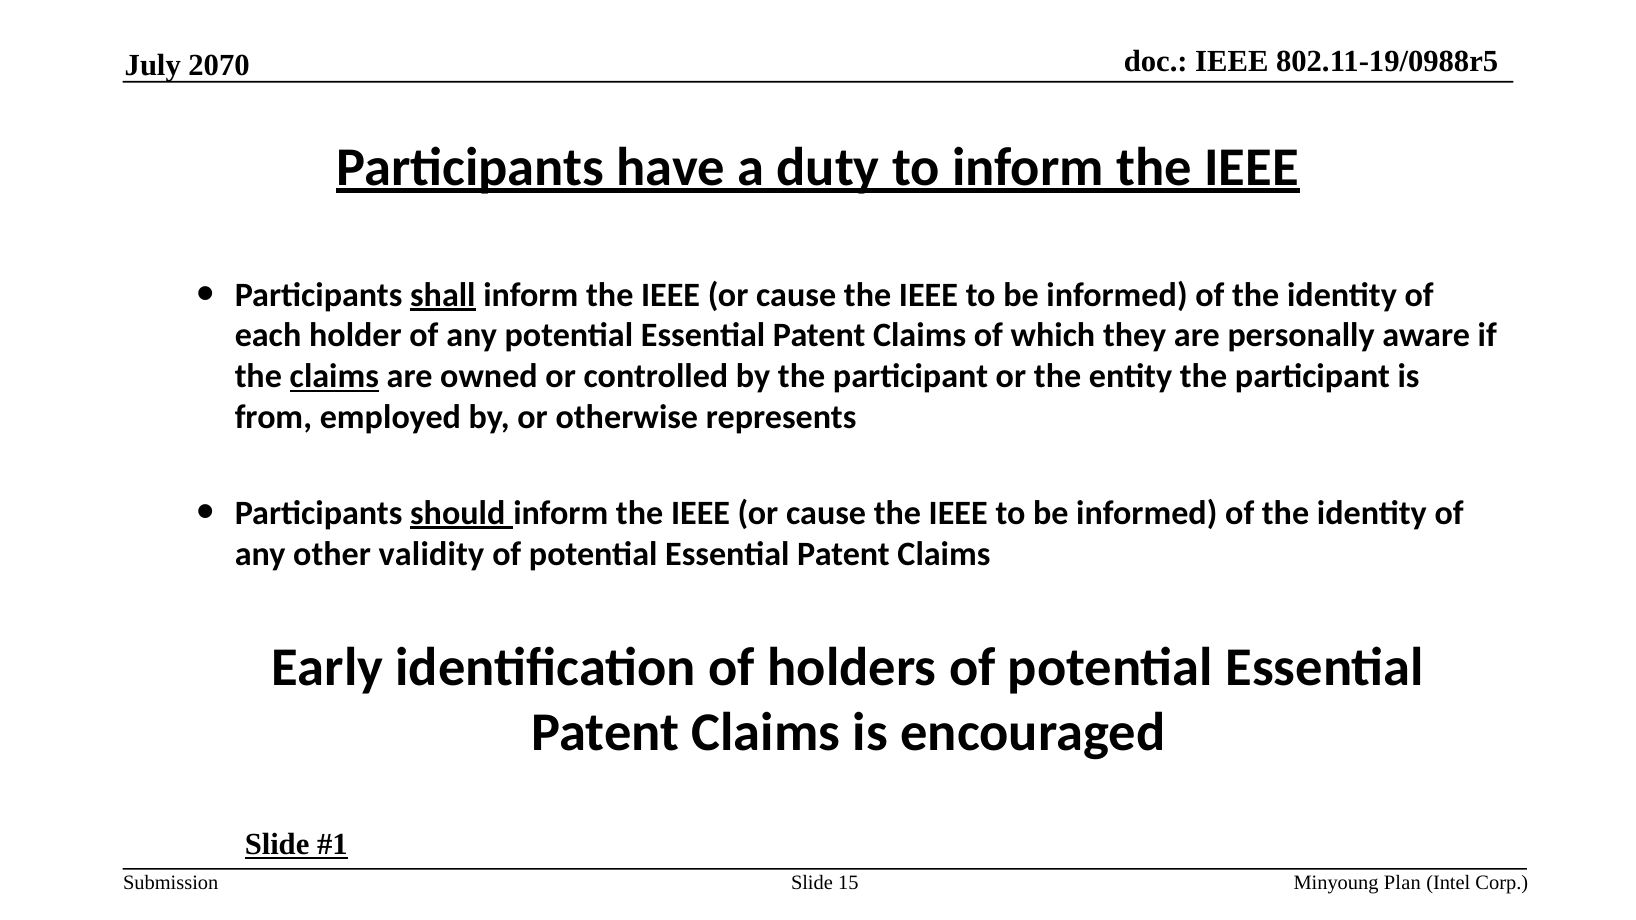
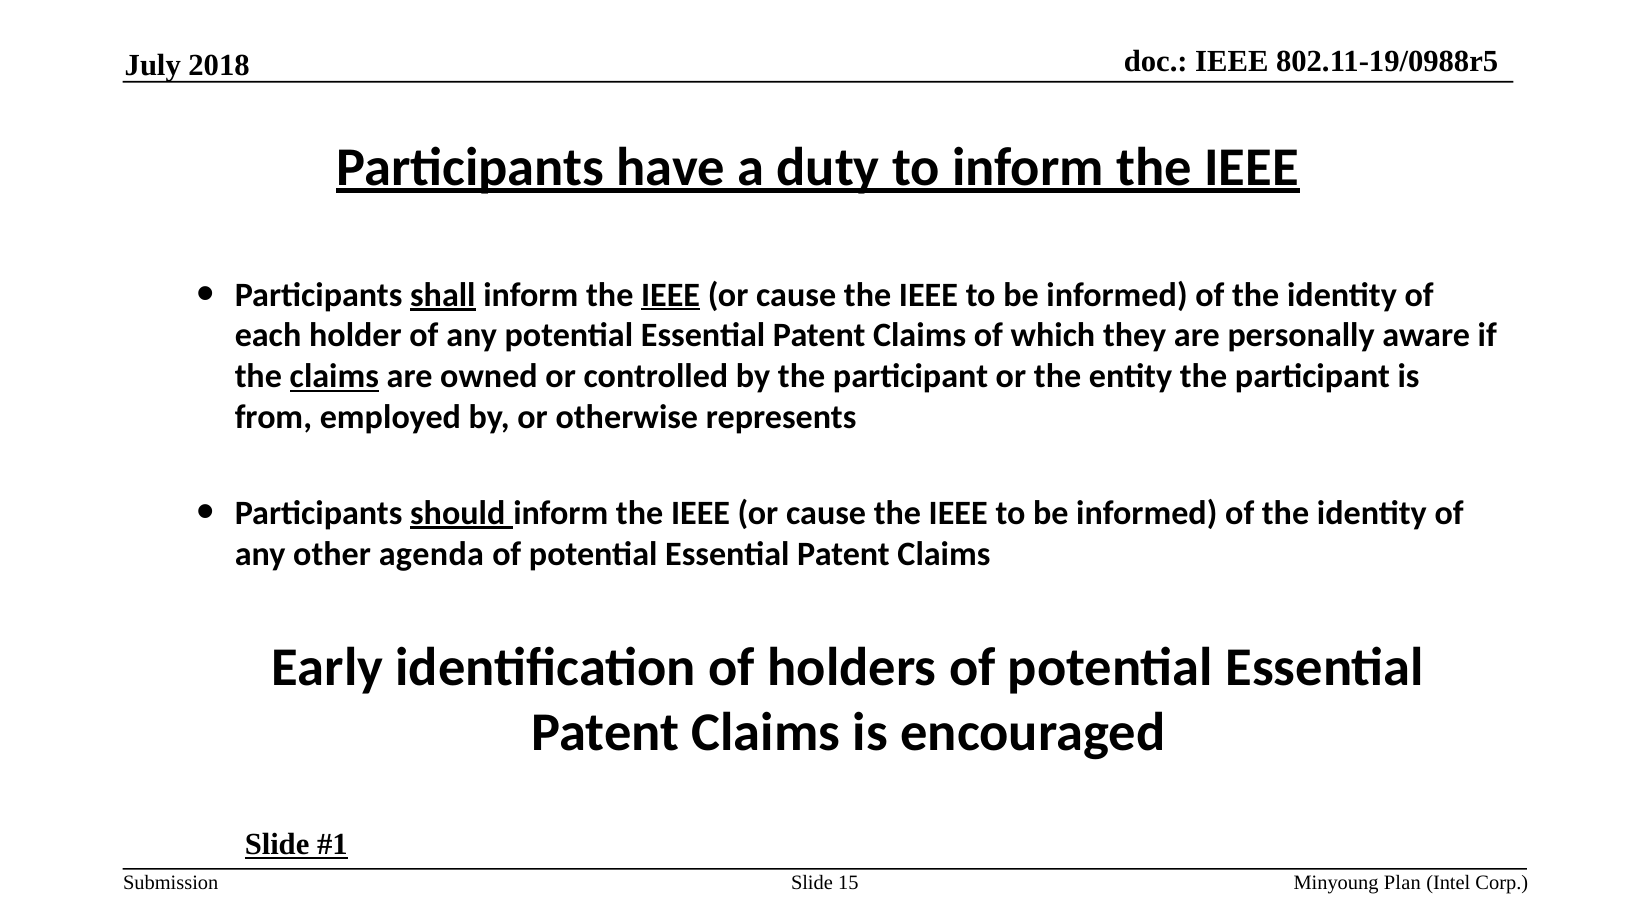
2070: 2070 -> 2018
IEEE at (671, 295) underline: none -> present
validity: validity -> agenda
